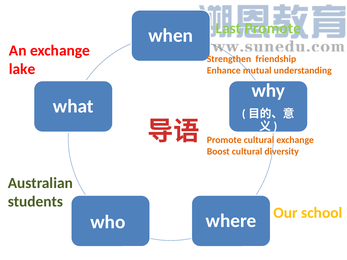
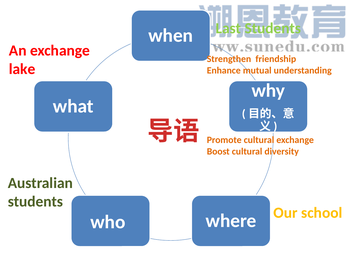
Last Promote: Promote -> Students
